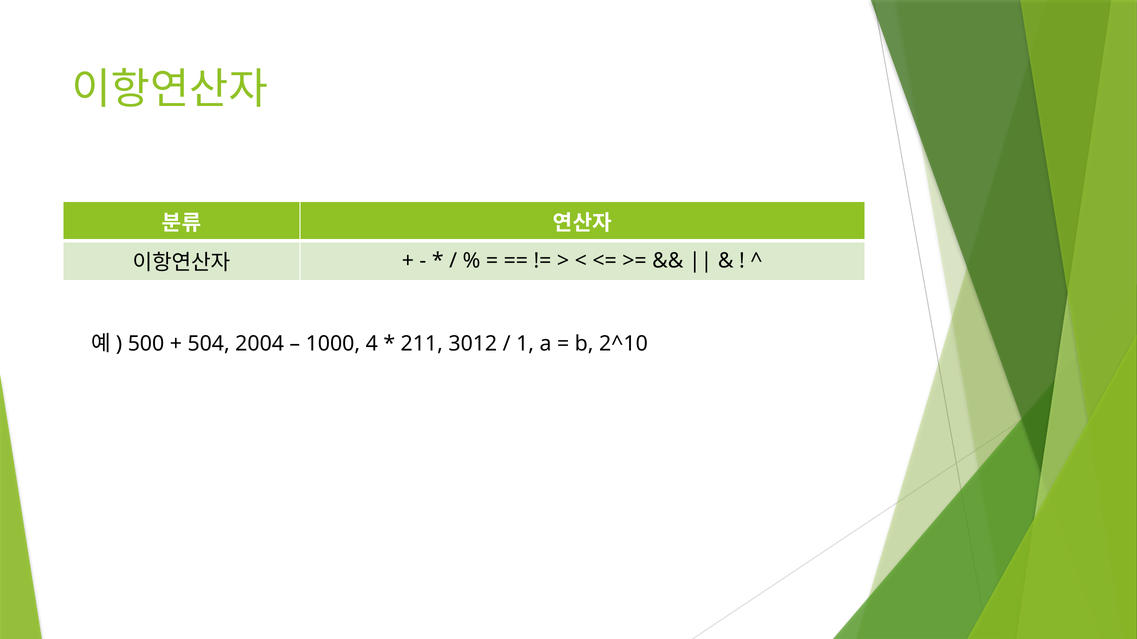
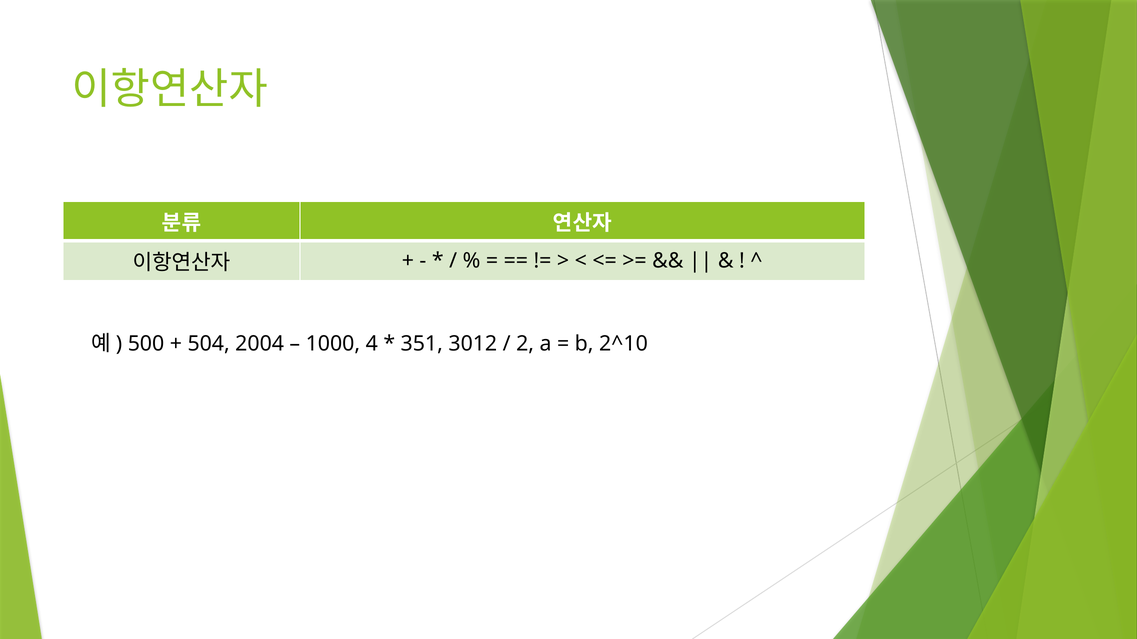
211: 211 -> 351
1: 1 -> 2
